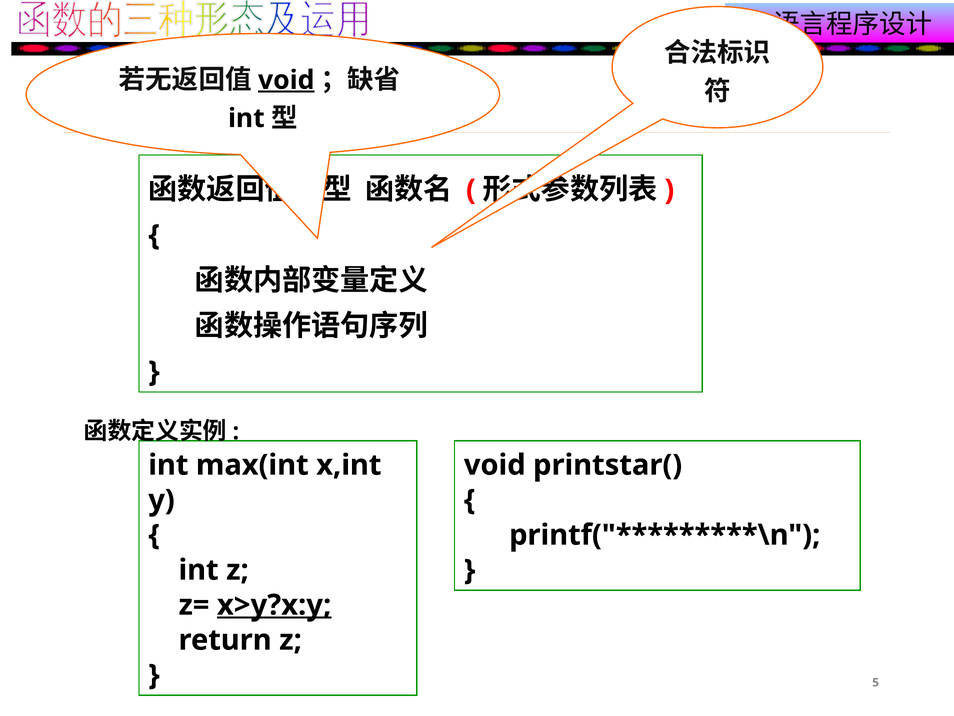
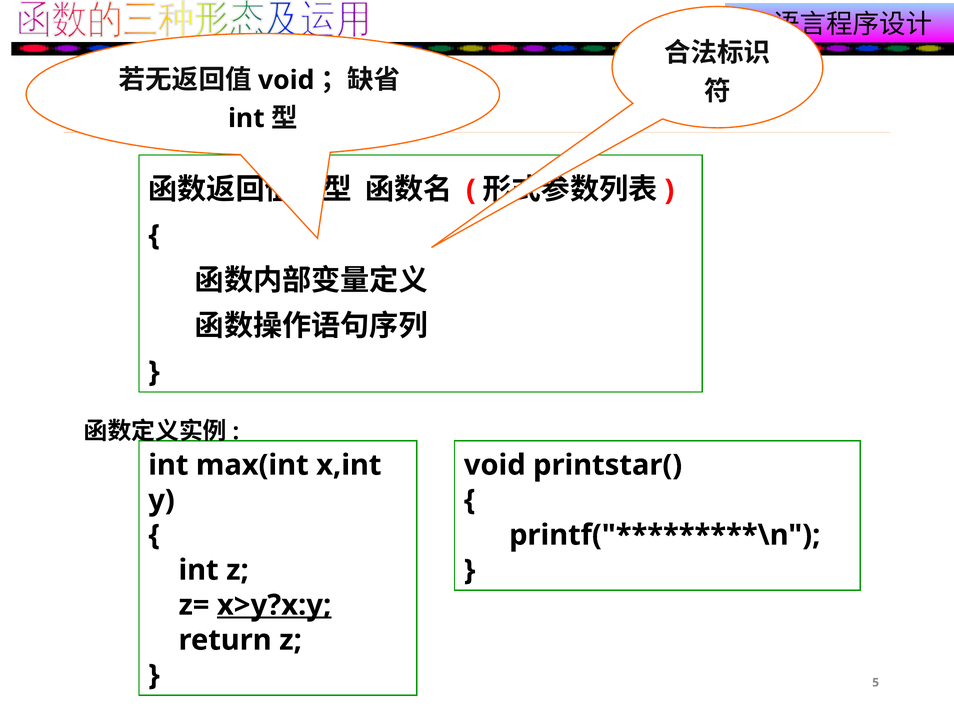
void at (286, 80) underline: present -> none
